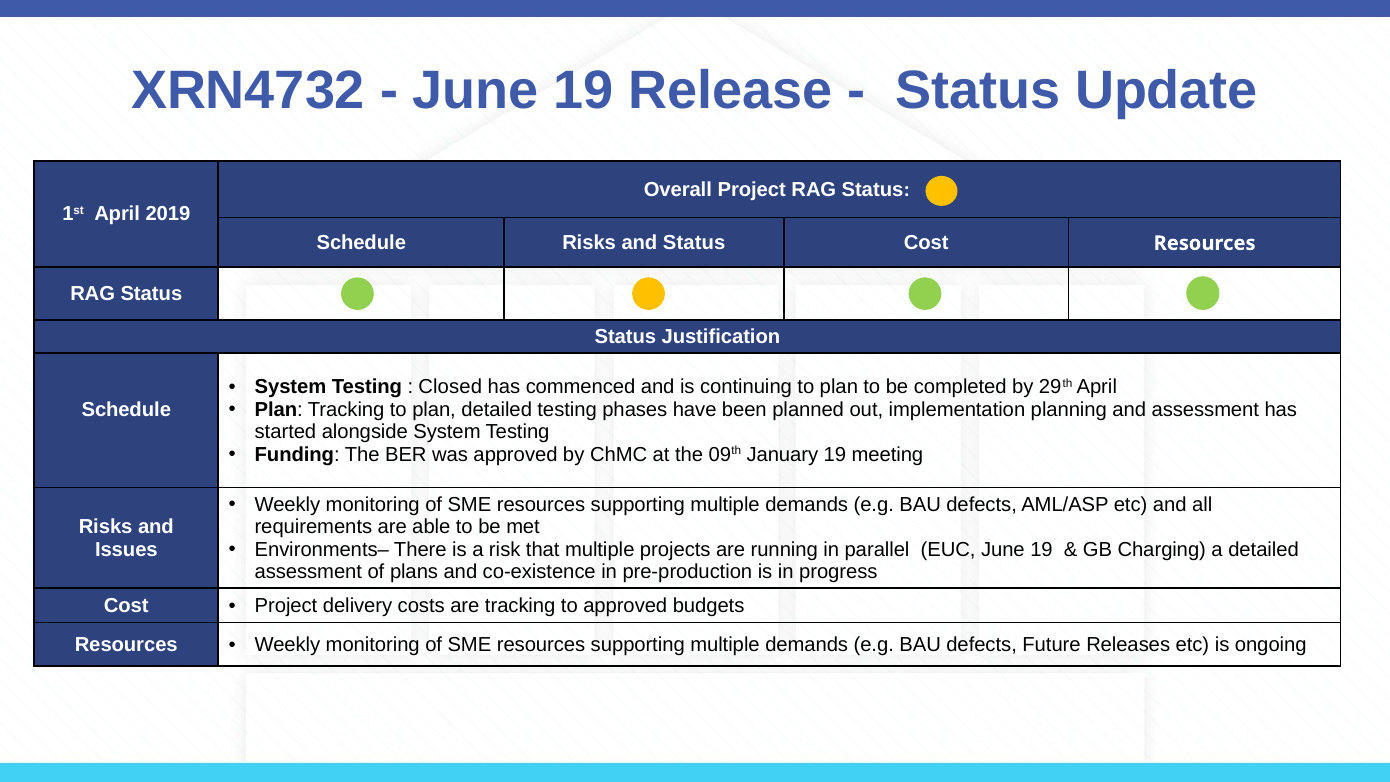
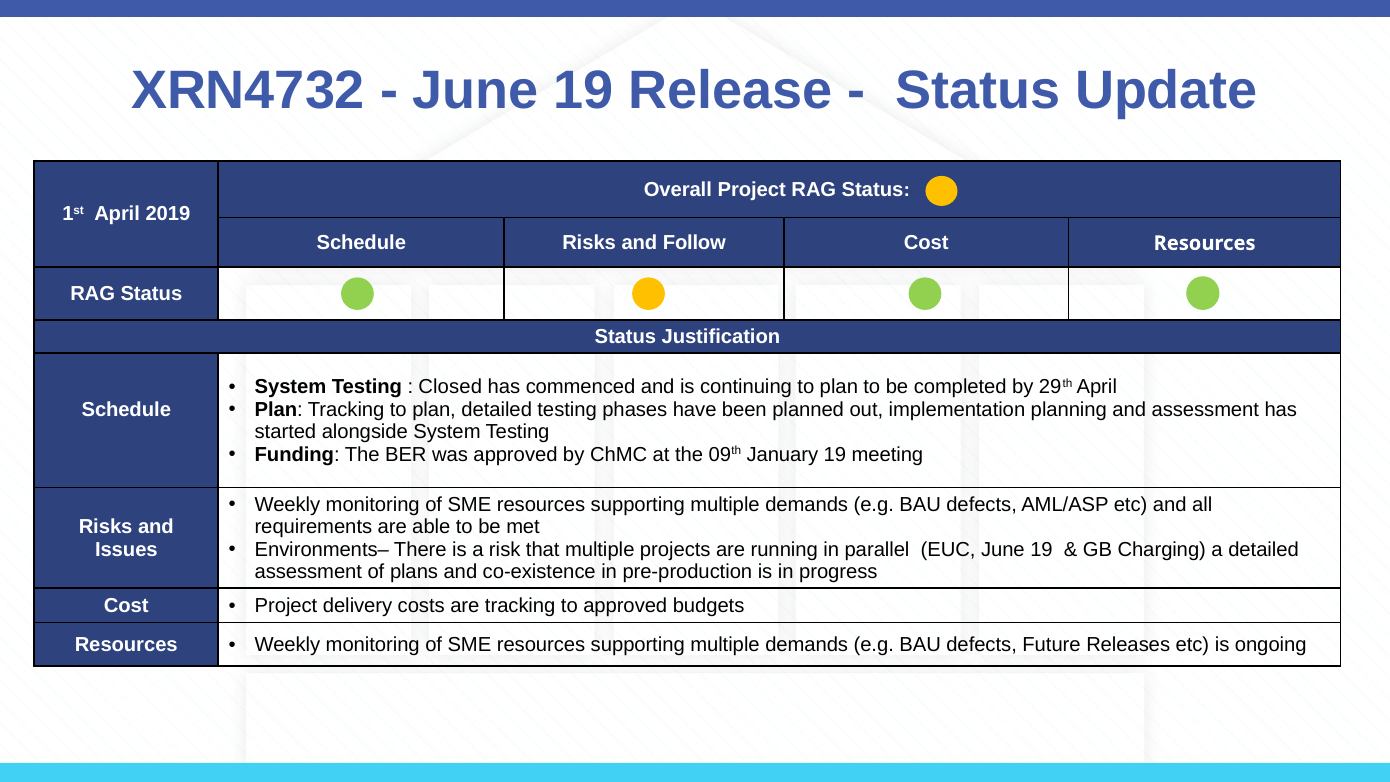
and Status: Status -> Follow
